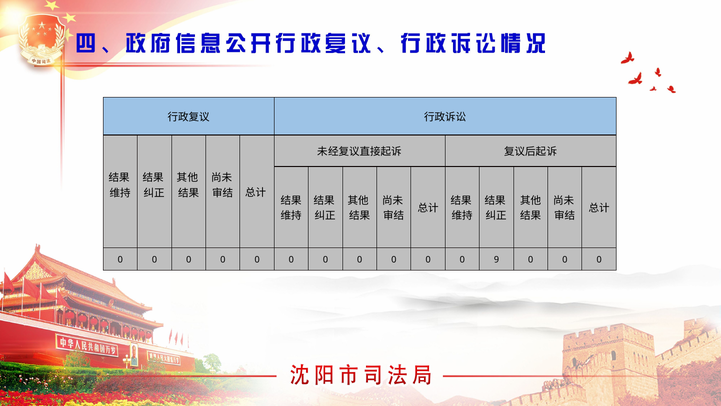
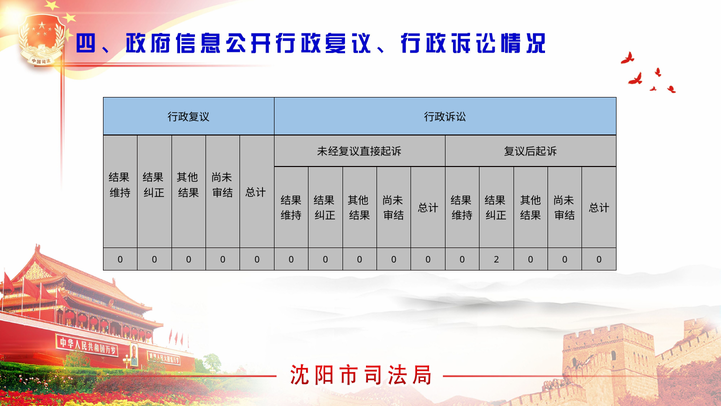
9: 9 -> 2
